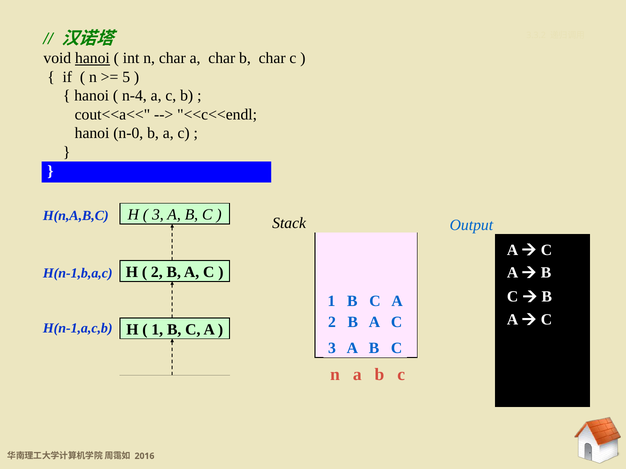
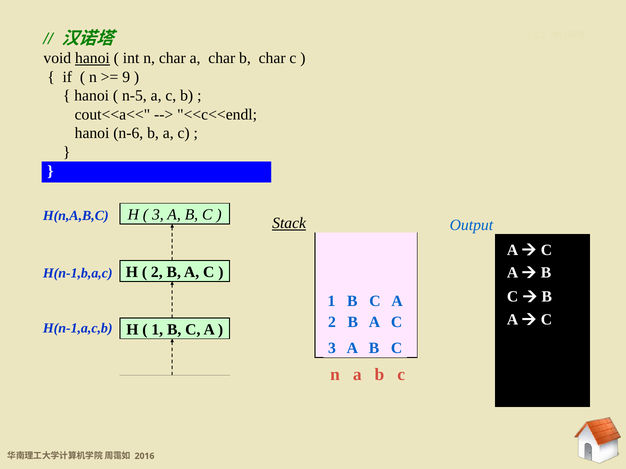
5: 5 -> 9
n-4: n-4 -> n-5
n-0: n-0 -> n-6
Stack underline: none -> present
